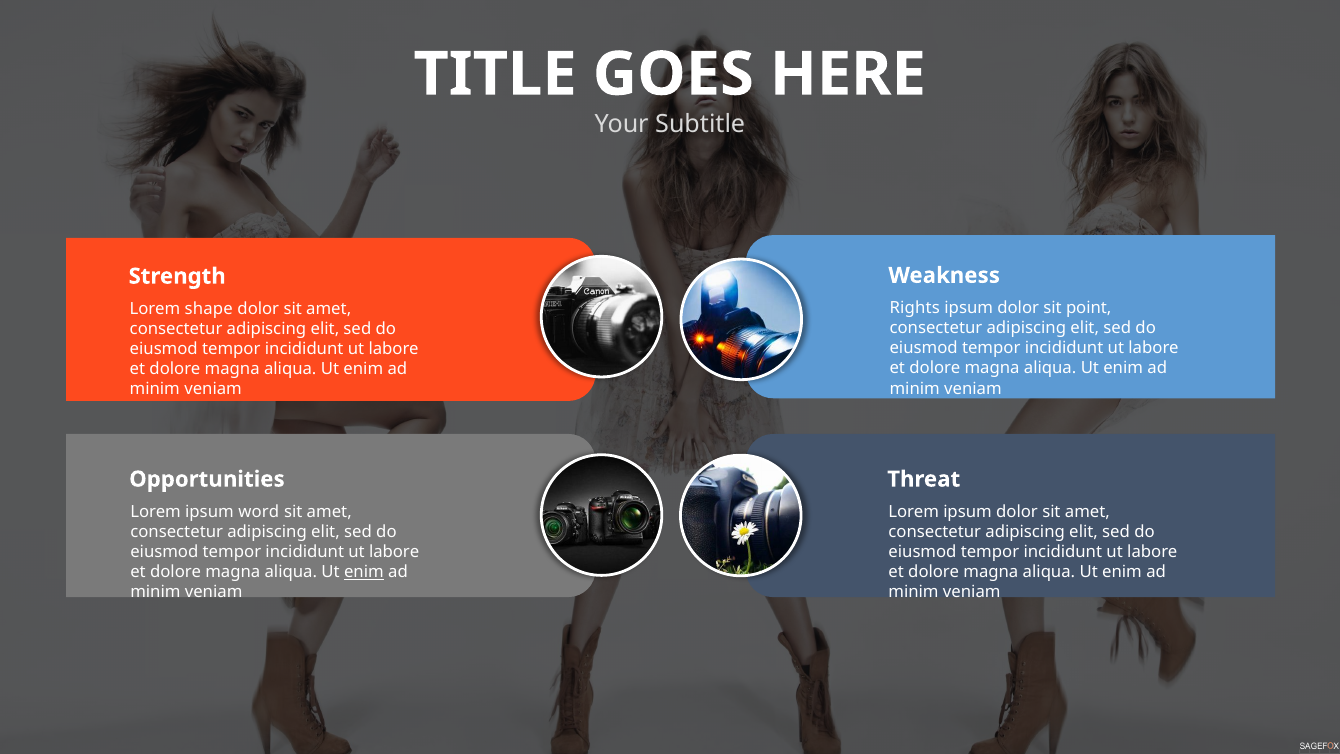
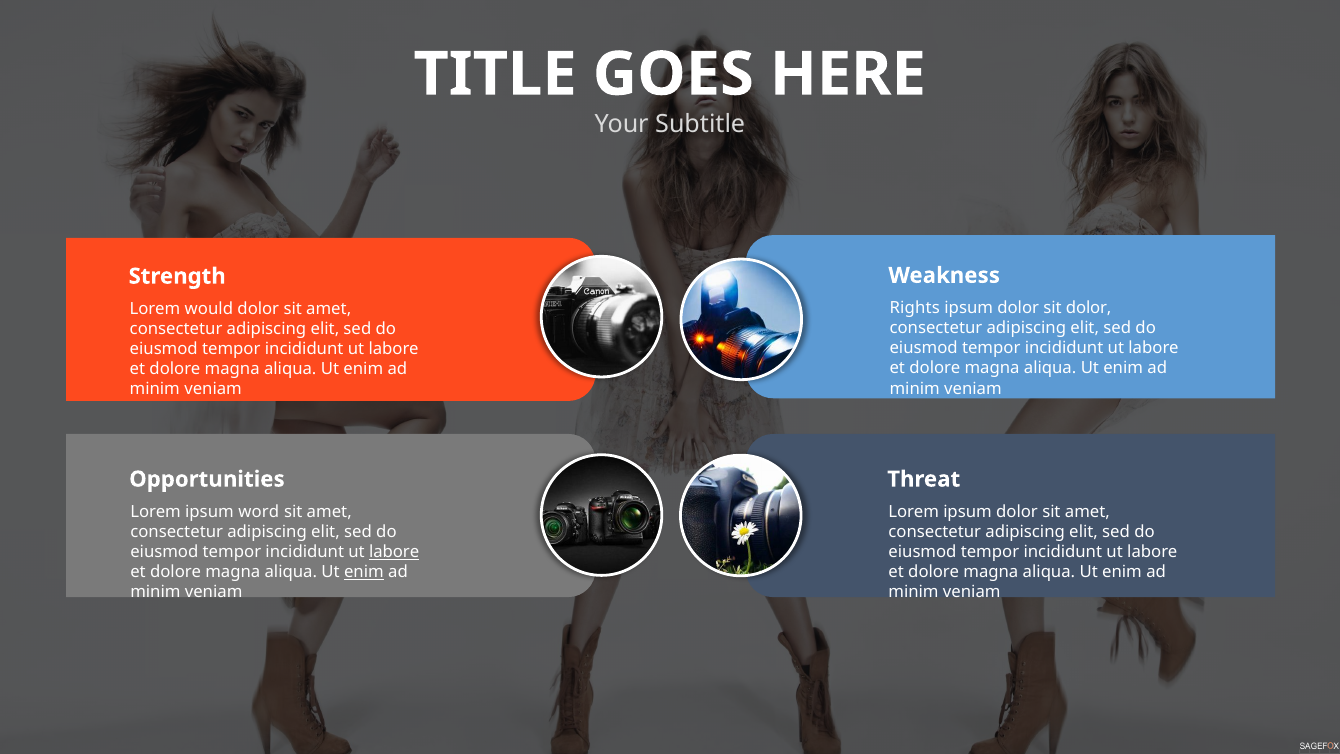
sit point: point -> dolor
shape: shape -> would
labore at (394, 552) underline: none -> present
